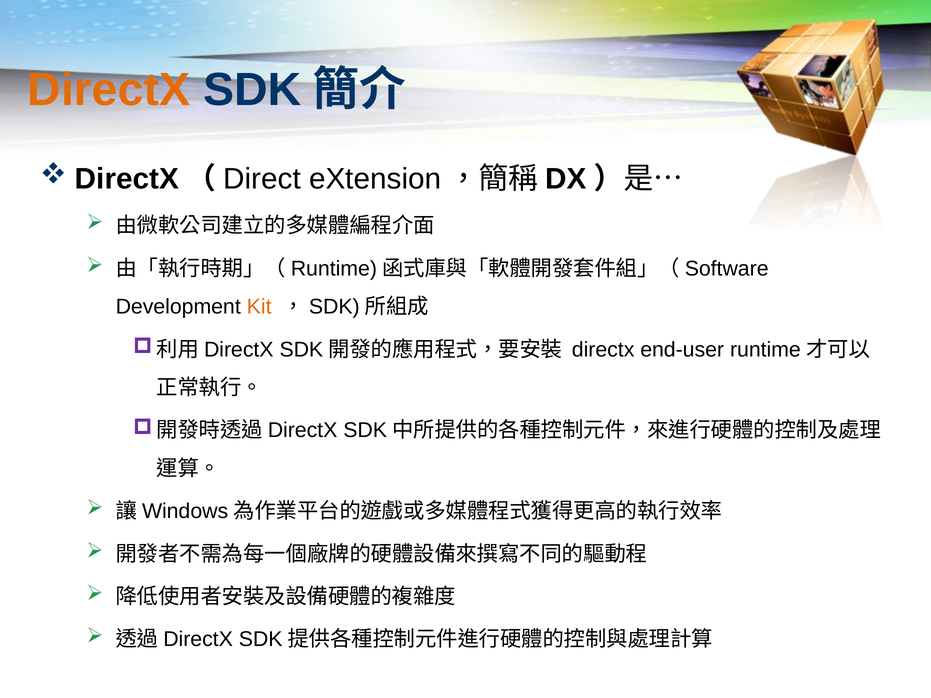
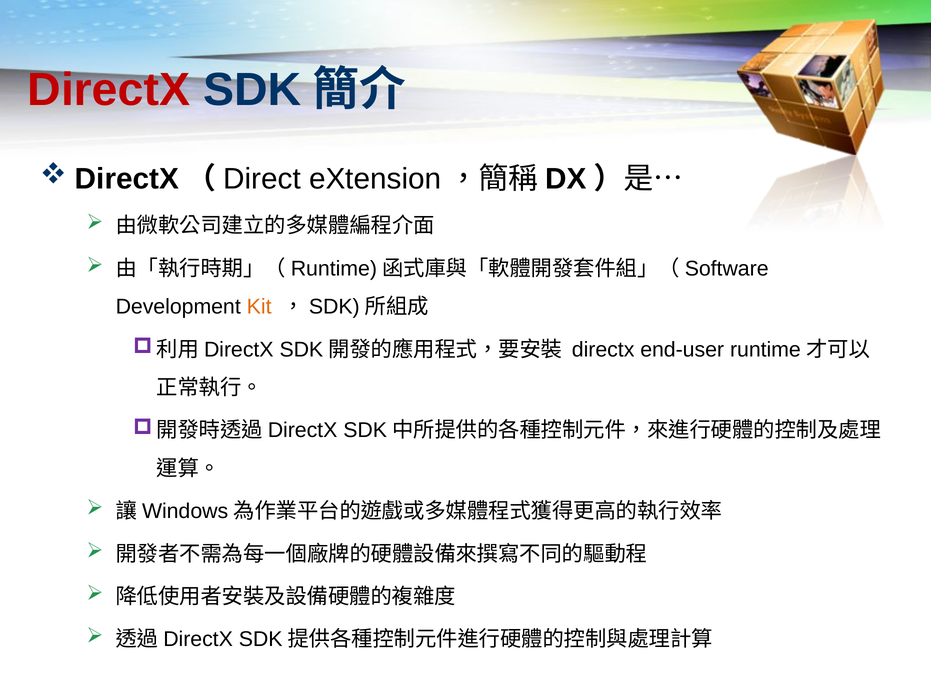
DirectX at (109, 90) colour: orange -> red
